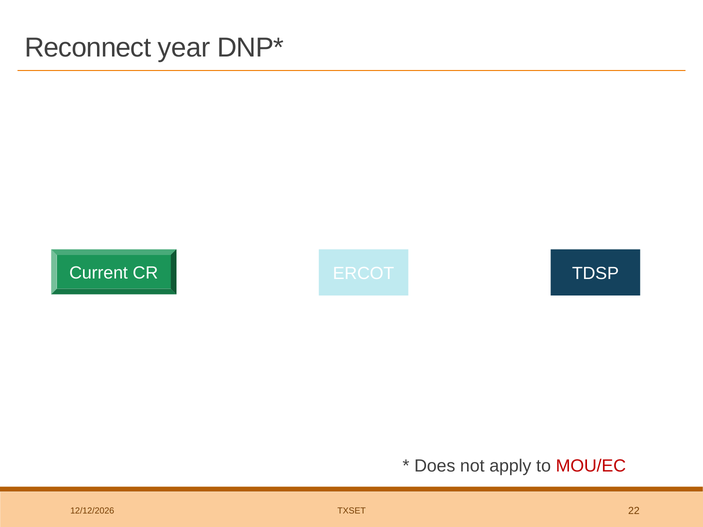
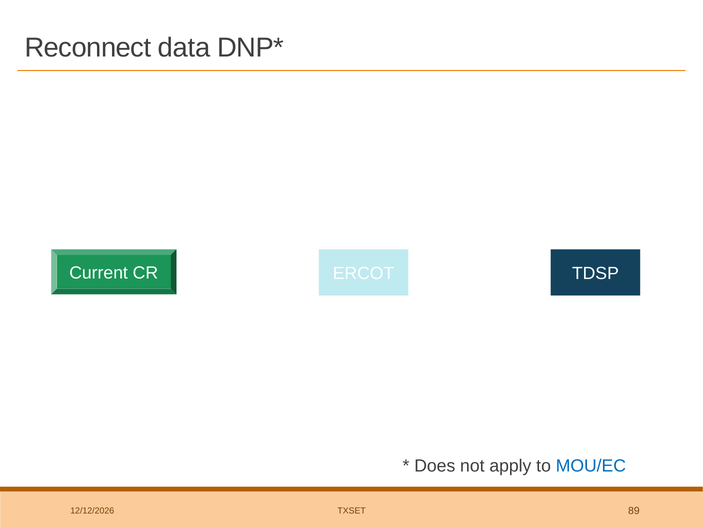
year: year -> data
MOU/EC colour: red -> blue
22: 22 -> 89
